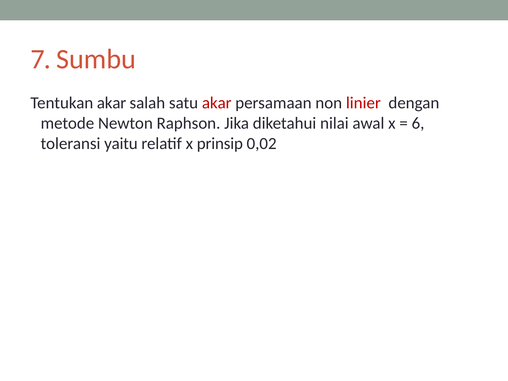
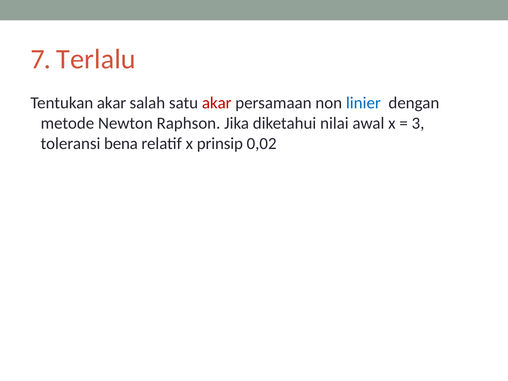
Sumbu: Sumbu -> Terlalu
linier colour: red -> blue
6: 6 -> 3
yaitu: yaitu -> bena
